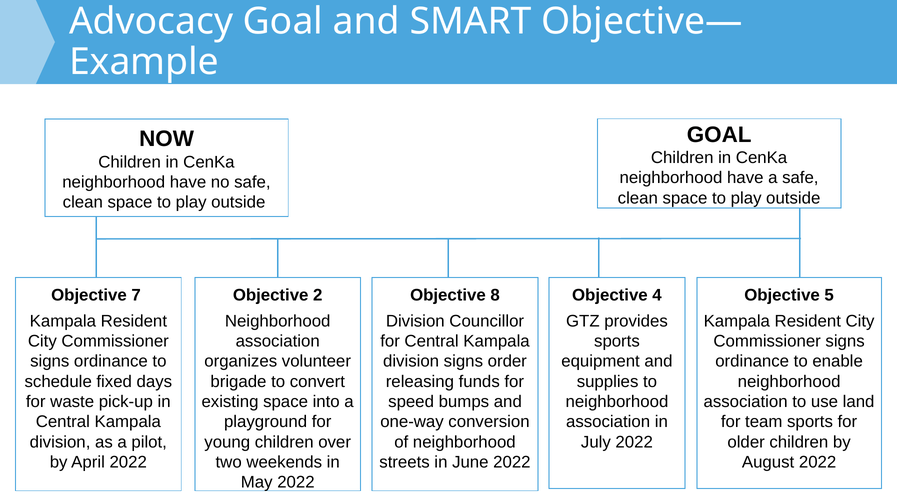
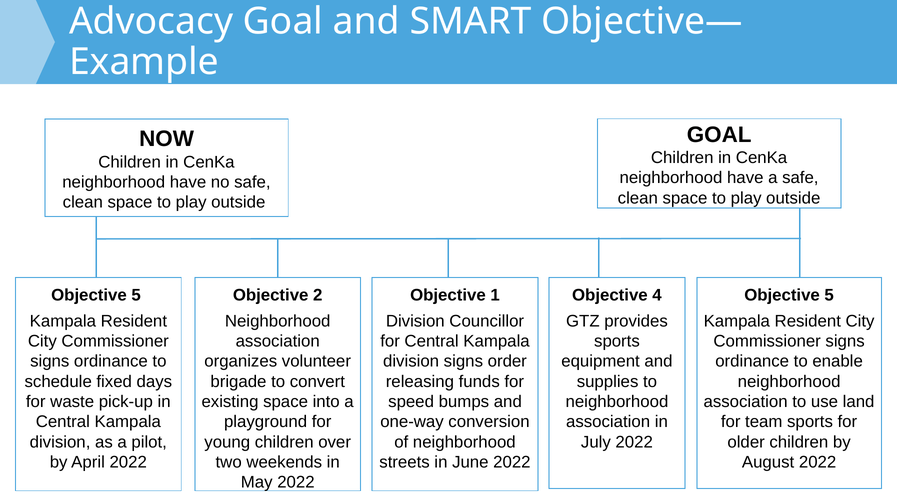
7 at (136, 296): 7 -> 5
8: 8 -> 1
